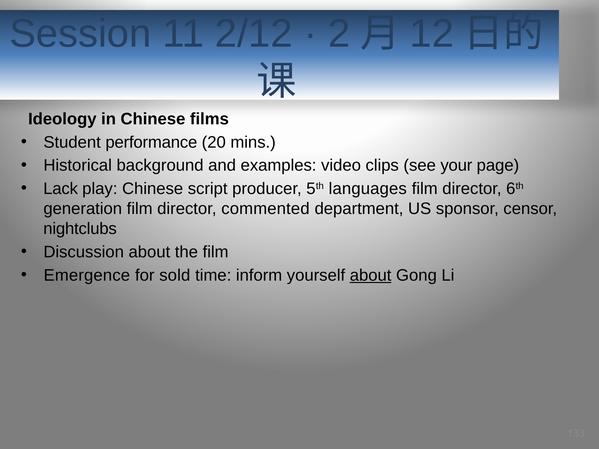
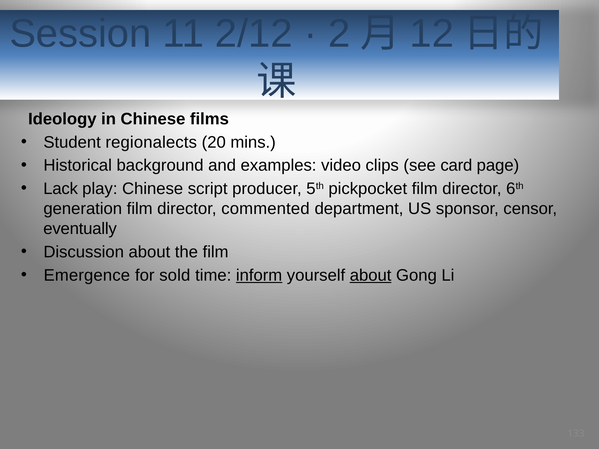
performance: performance -> regionalects
your: your -> card
languages: languages -> pickpocket
nightclubs: nightclubs -> eventually
inform underline: none -> present
